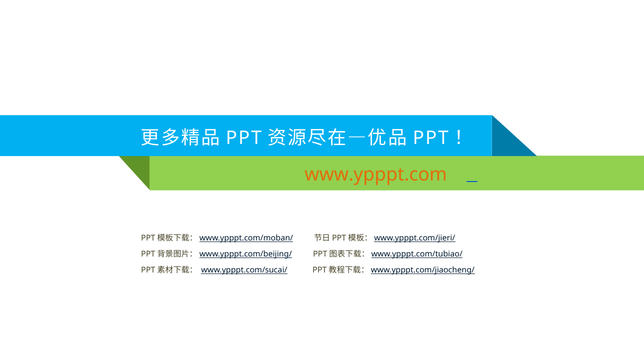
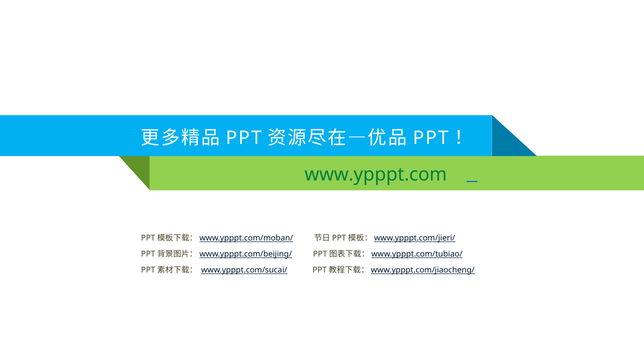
www.ypppt.com colour: orange -> green
